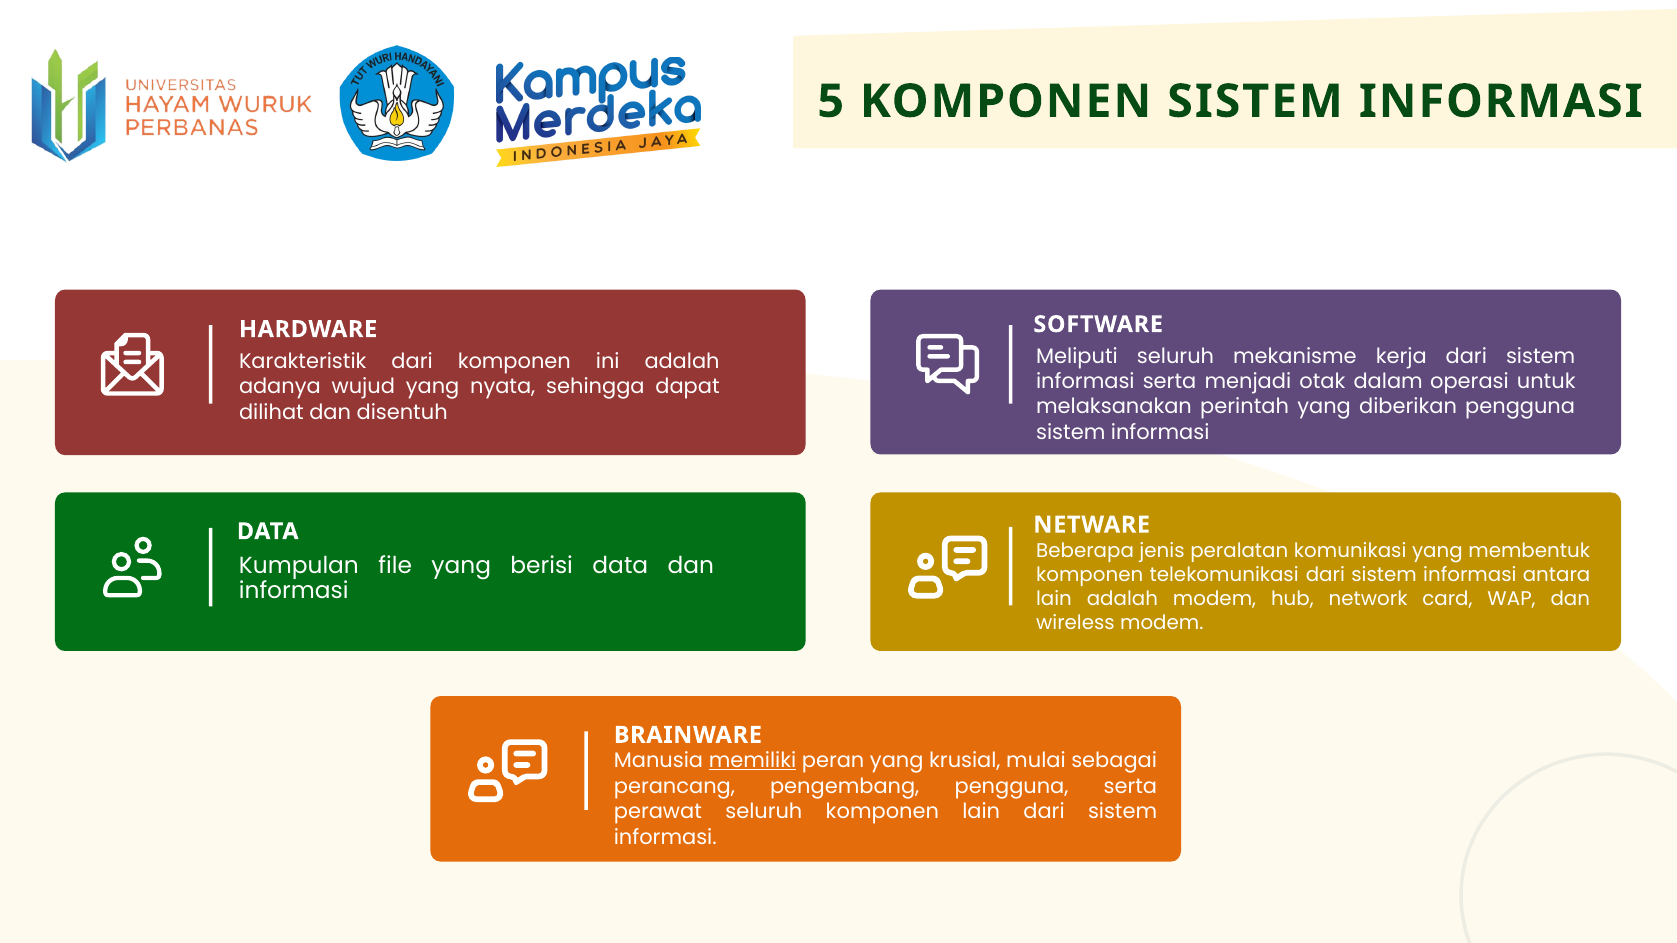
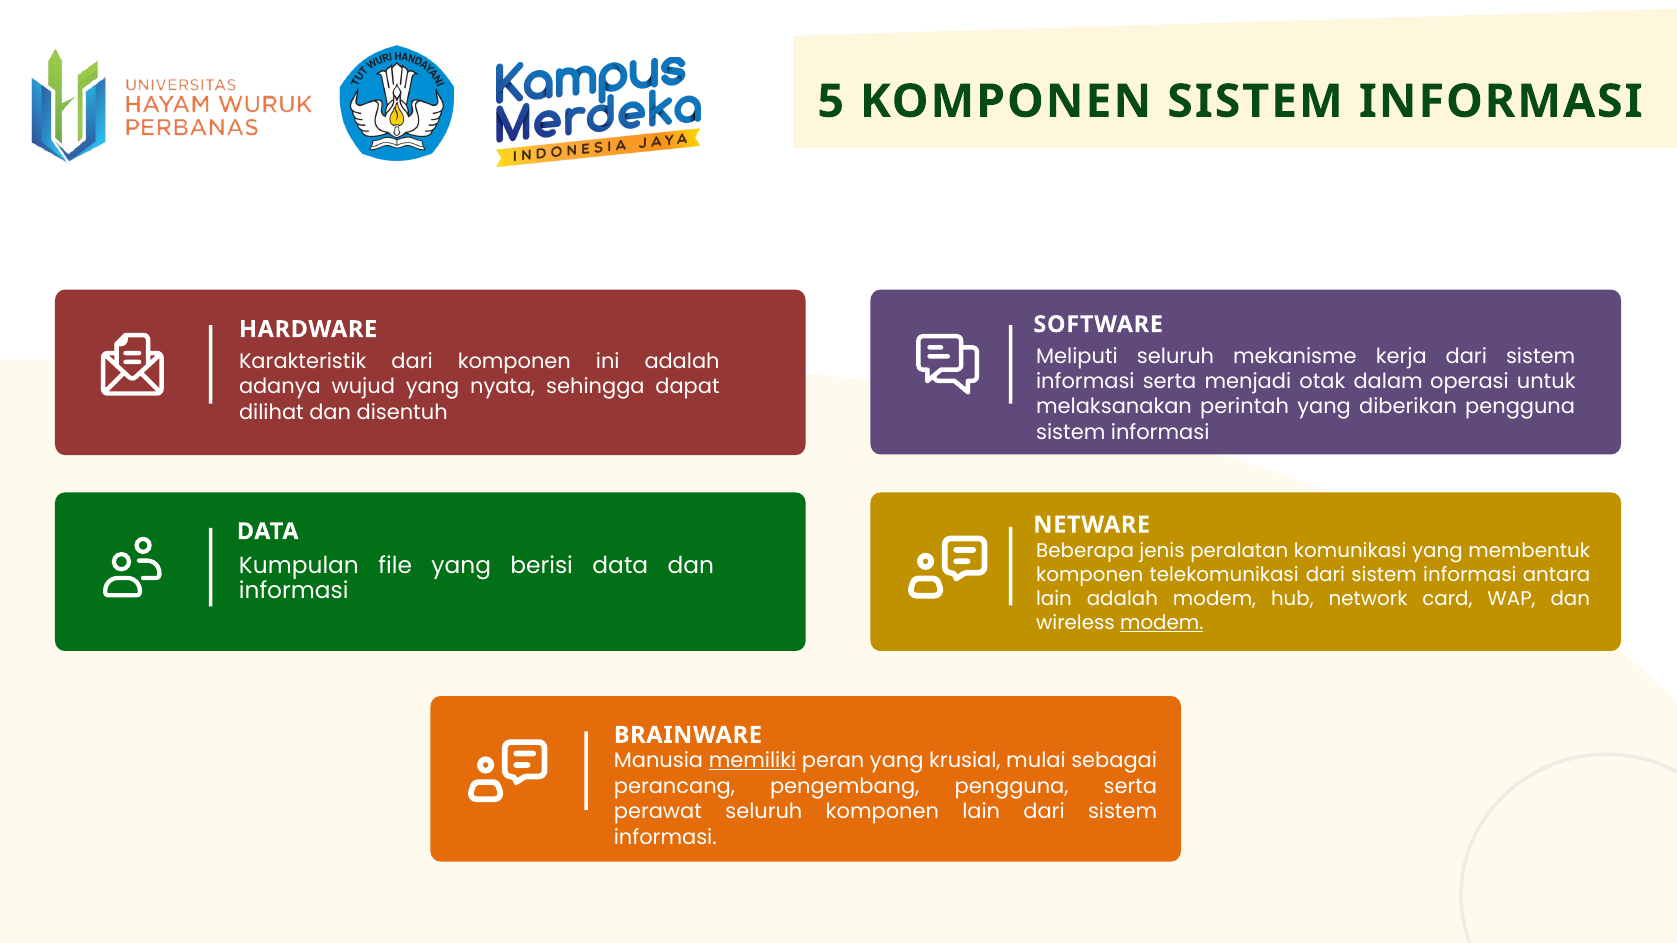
modem at (1162, 623) underline: none -> present
